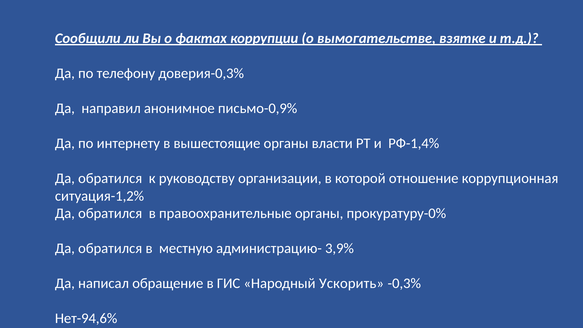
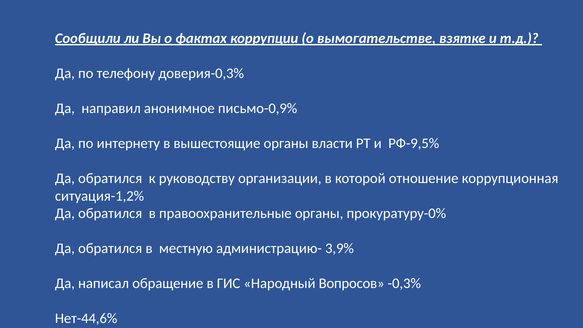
РФ-1,4%: РФ-1,4% -> РФ-9,5%
Ускорить: Ускорить -> Вопросов
Нет-94,6%: Нет-94,6% -> Нет-44,6%
